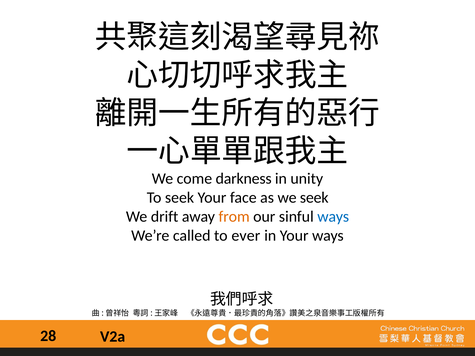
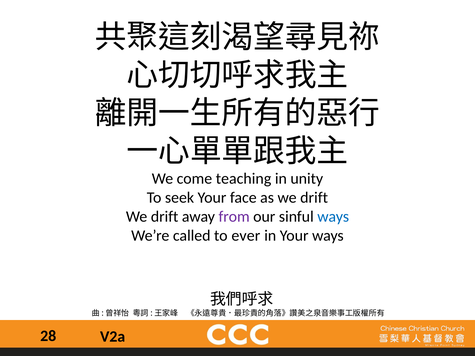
darkness: darkness -> teaching
as we seek: seek -> drift
from colour: orange -> purple
